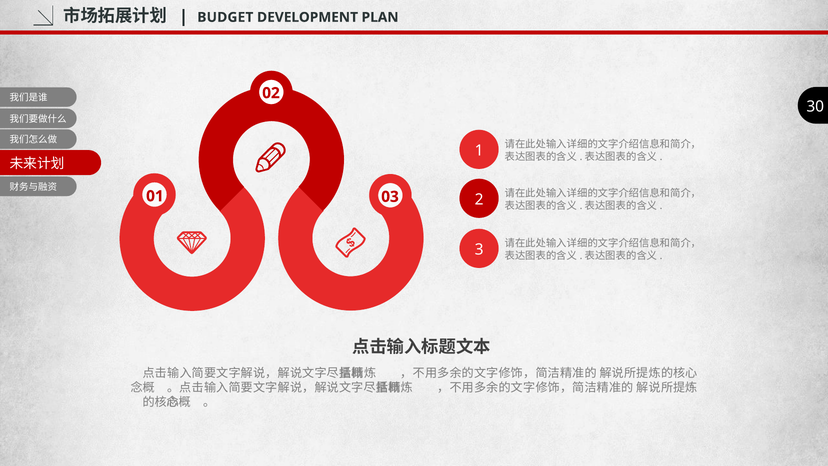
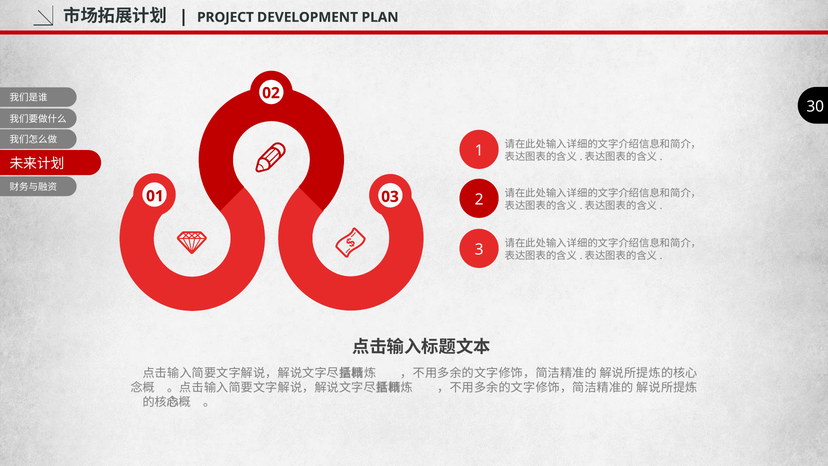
BUDGET: BUDGET -> PROJECT
